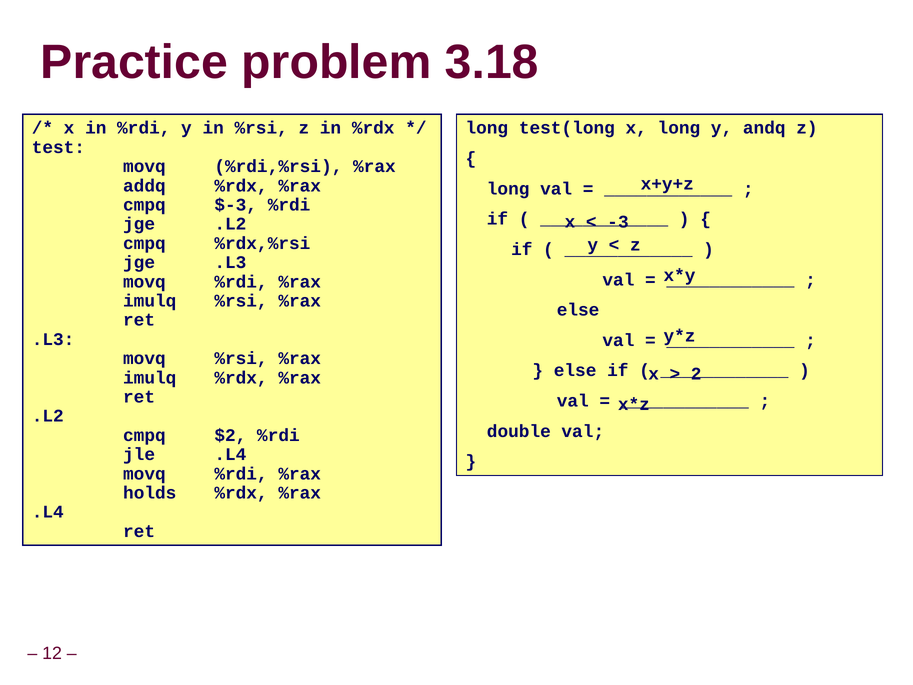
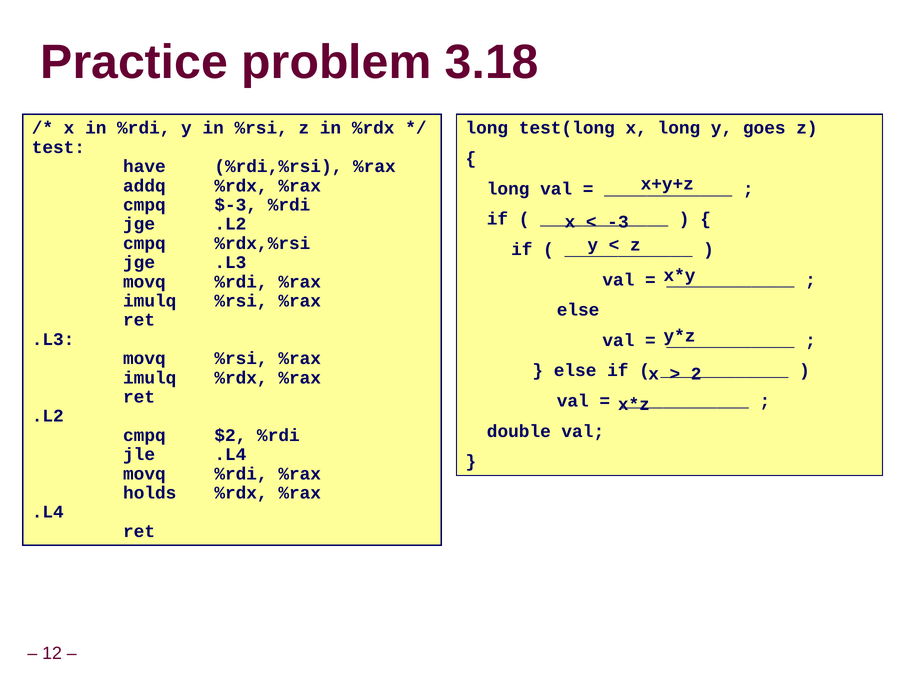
andq: andq -> goes
movq at (144, 166): movq -> have
